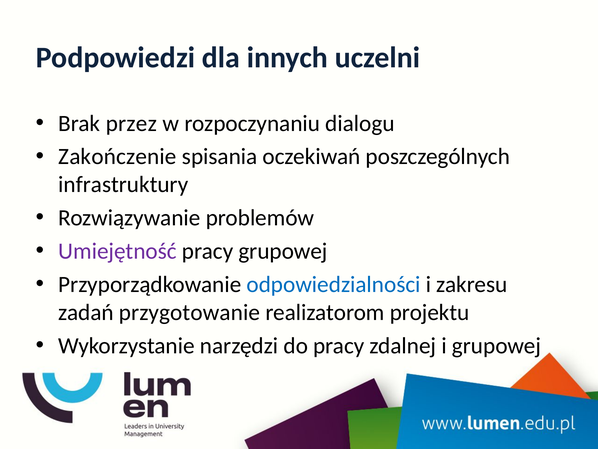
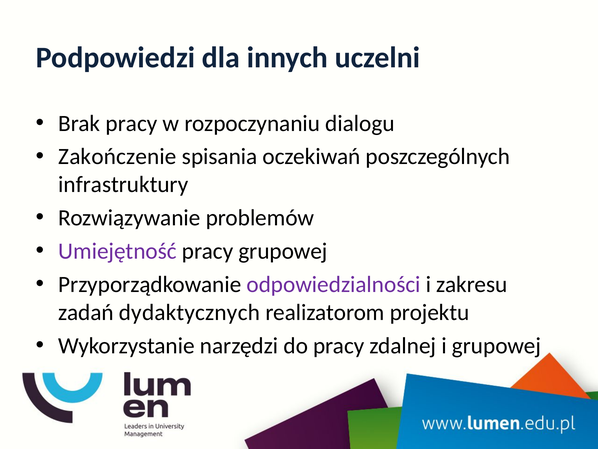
Brak przez: przez -> pracy
odpowiedzialności colour: blue -> purple
przygotowanie: przygotowanie -> dydaktycznych
